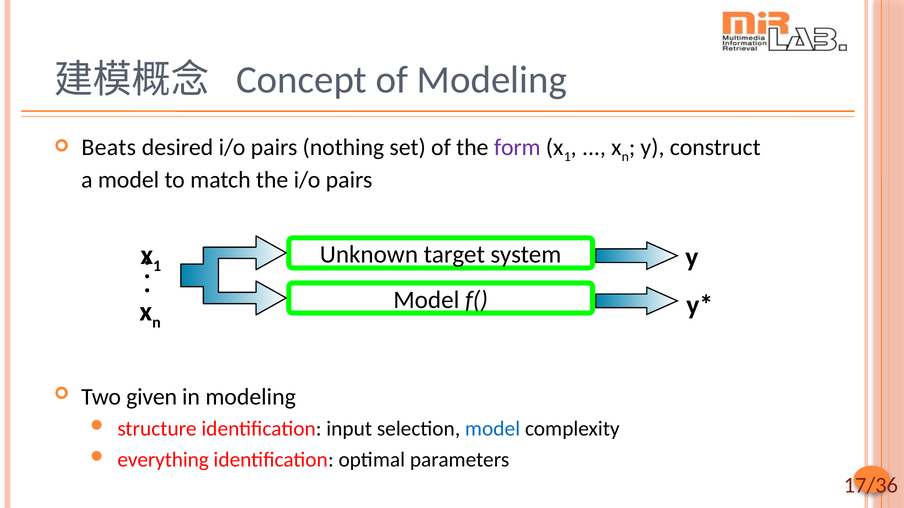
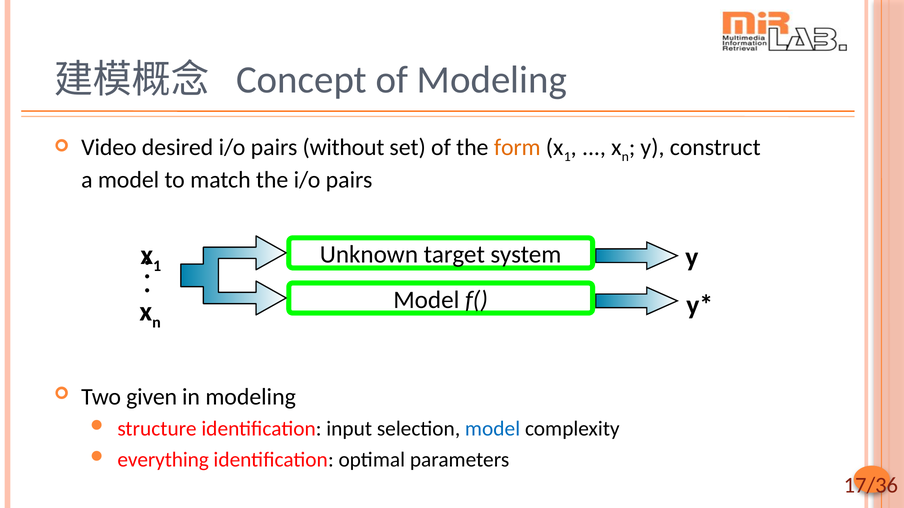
Beats: Beats -> Video
nothing: nothing -> without
form colour: purple -> orange
